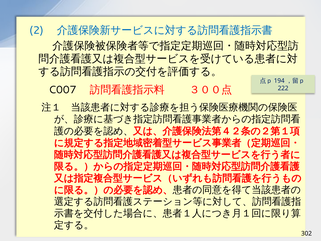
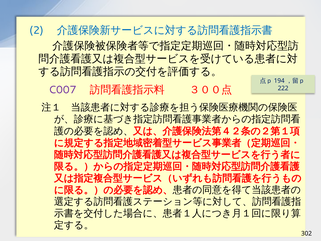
C007 colour: black -> purple
